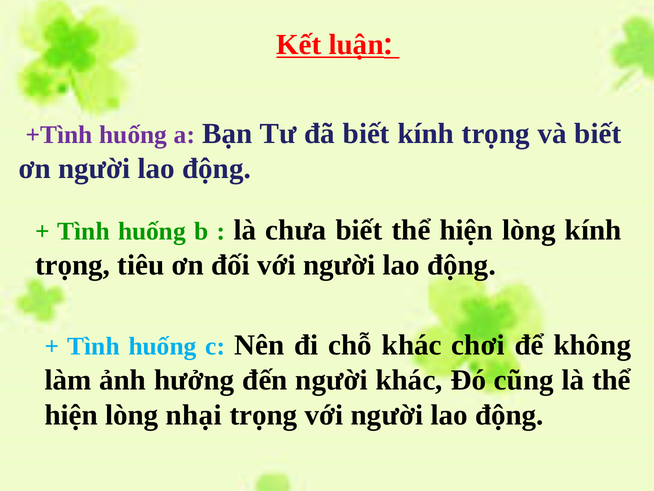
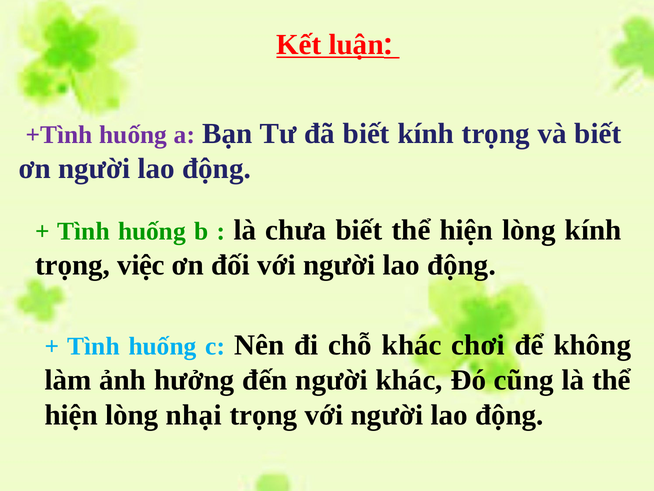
tiêu: tiêu -> việc
